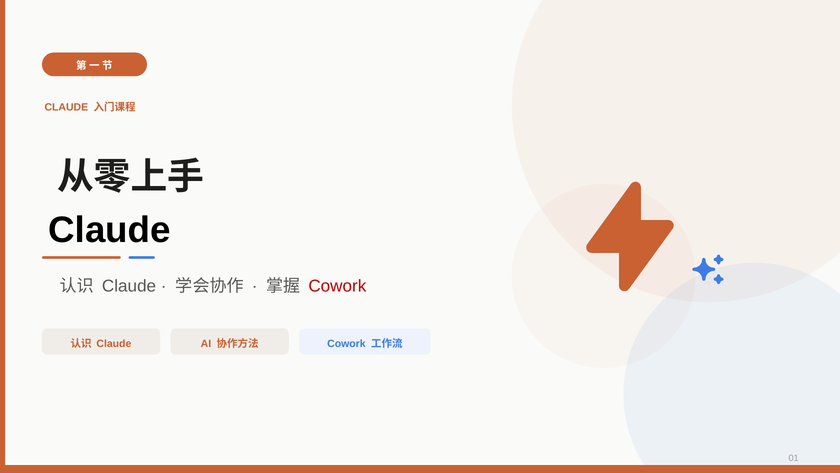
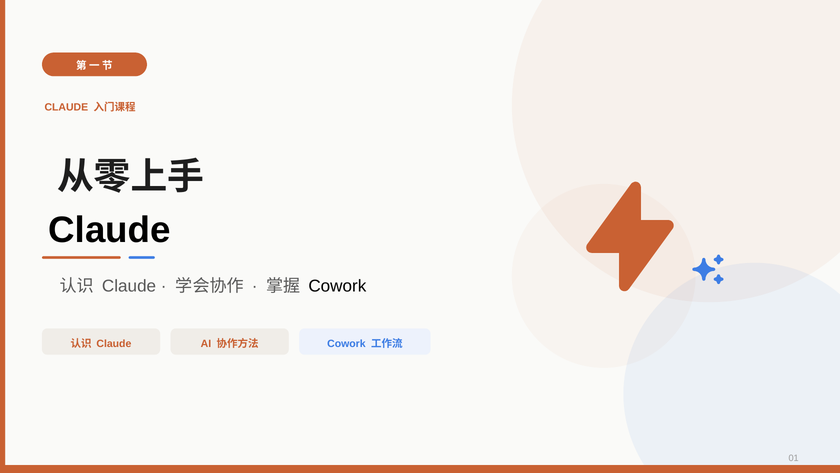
Cowork at (337, 286) colour: red -> black
